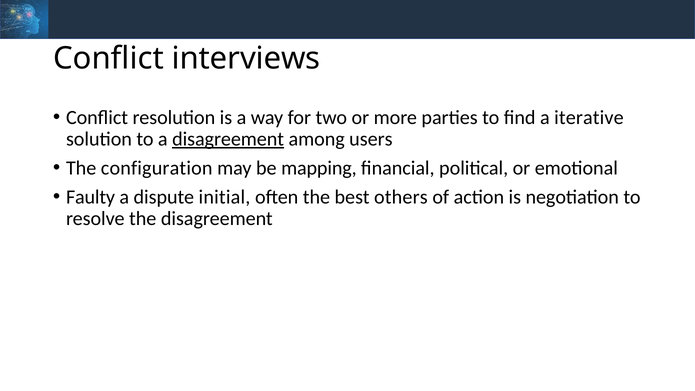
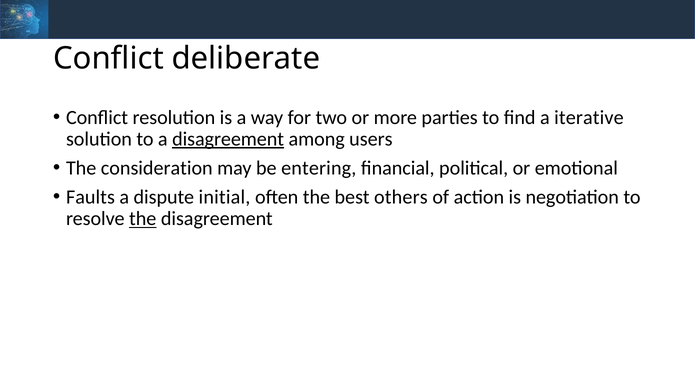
interviews: interviews -> deliberate
configuration: configuration -> consideration
mapping: mapping -> entering
Faulty: Faulty -> Faults
the at (143, 219) underline: none -> present
